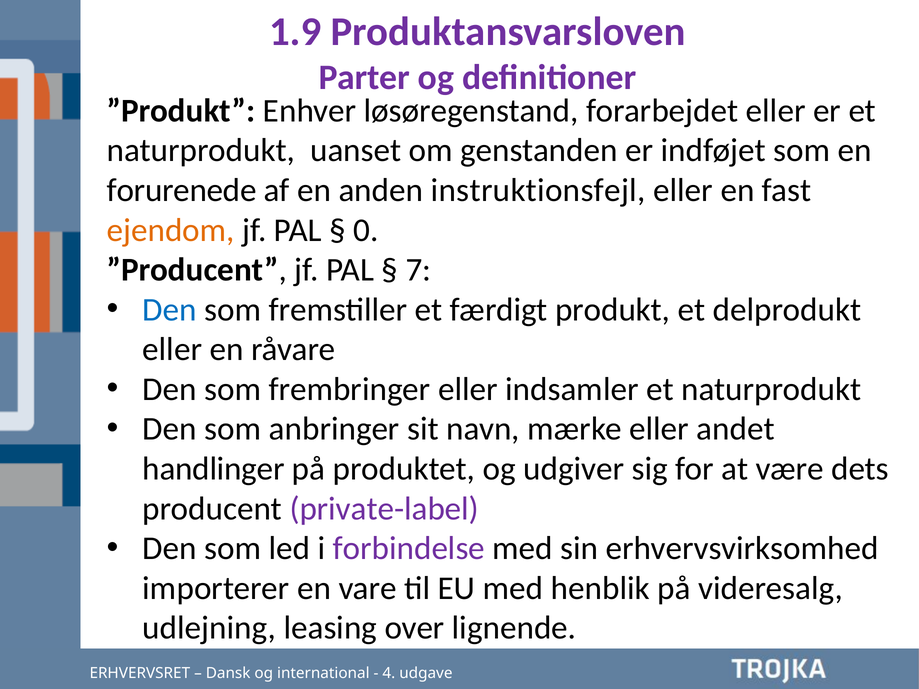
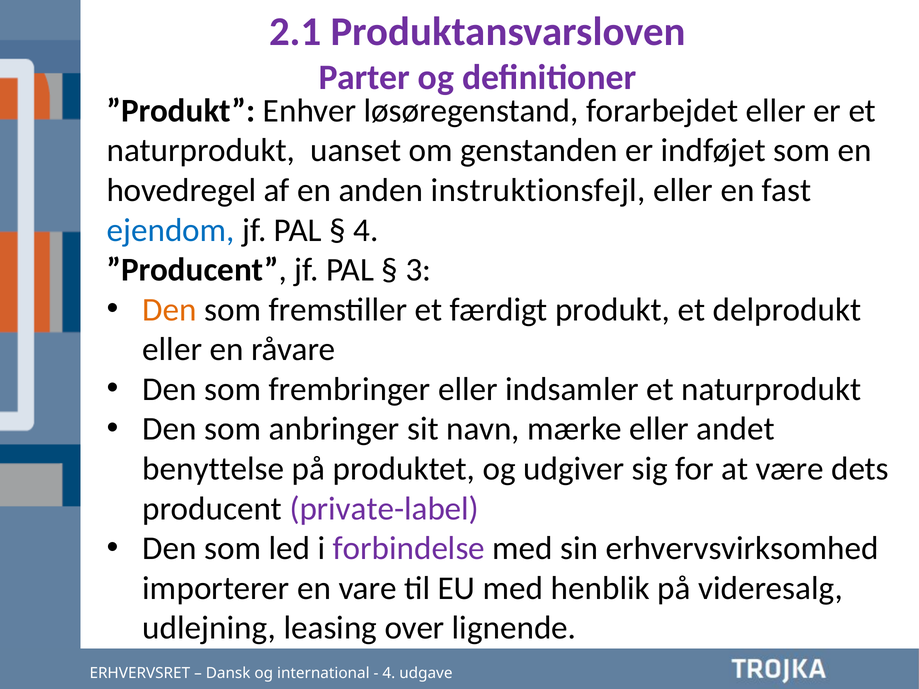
1.9: 1.9 -> 2.1
forurenede: forurenede -> hovedregel
ejendom colour: orange -> blue
0 at (366, 230): 0 -> 4
7 at (418, 270): 7 -> 3
Den at (170, 310) colour: blue -> orange
handlinger: handlinger -> benyttelse
